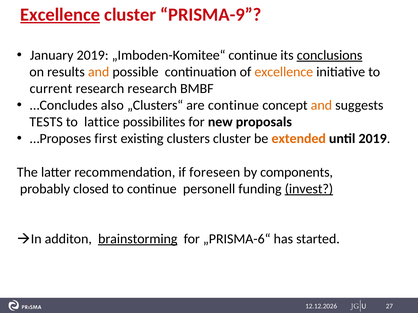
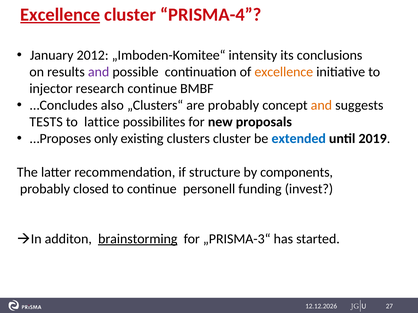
PRISMA-9: PRISMA-9 -> PRISMA-4
January 2019: 2019 -> 2012
„Imboden-Komitee“ continue: continue -> intensity
conclusions underline: present -> none
and at (99, 72) colour: orange -> purple
current: current -> injector
research research: research -> continue
are continue: continue -> probably
first: first -> only
extended colour: orange -> blue
foreseen: foreseen -> structure
invest underline: present -> none
„PRISMA-6“: „PRISMA-6“ -> „PRISMA-3“
